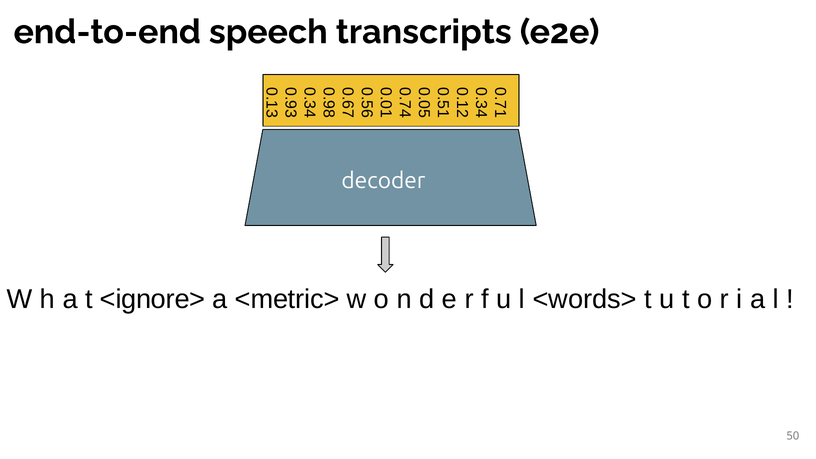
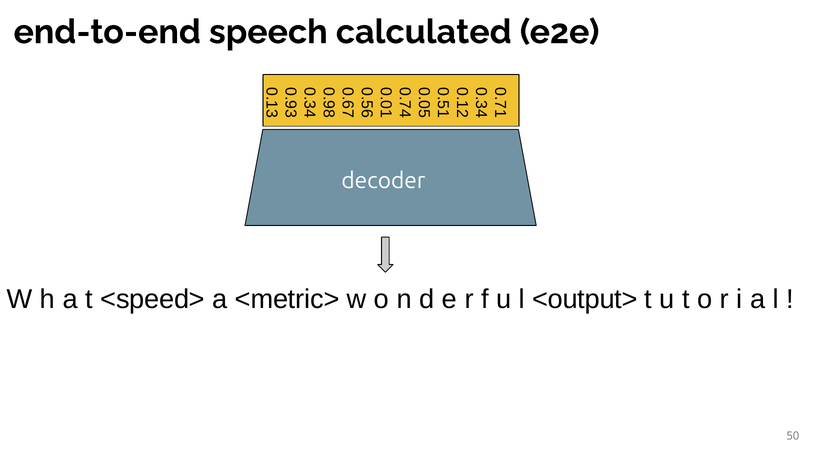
transcripts: transcripts -> calculated
<ignore>: <ignore> -> <speed>
<words>: <words> -> <output>
